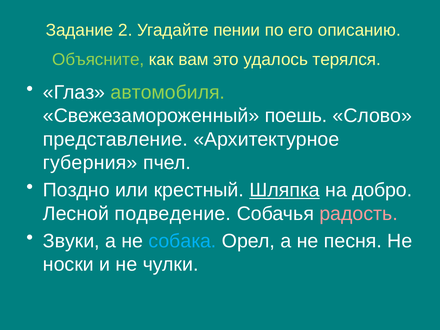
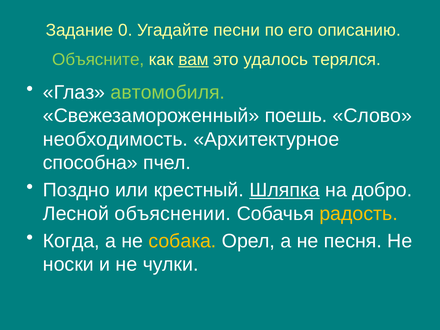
2: 2 -> 0
пении: пении -> песни
вам underline: none -> present
представление: представление -> необходимость
губерния: губерния -> способна
подведение: подведение -> объяснении
радость colour: pink -> yellow
Звуки: Звуки -> Когда
собака colour: light blue -> yellow
